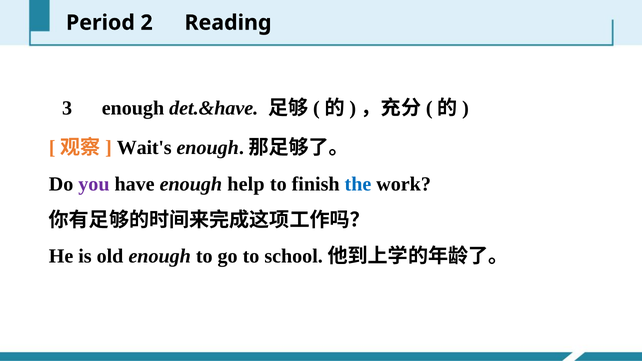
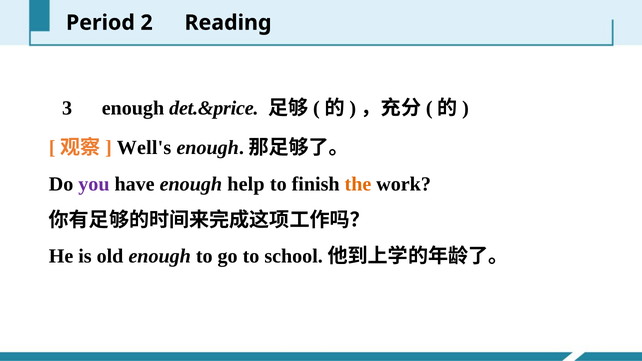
det.&have: det.&have -> det.&price
Wait's: Wait's -> Well's
the colour: blue -> orange
